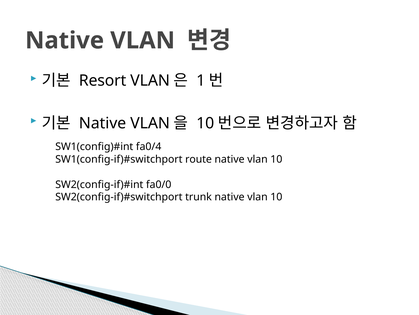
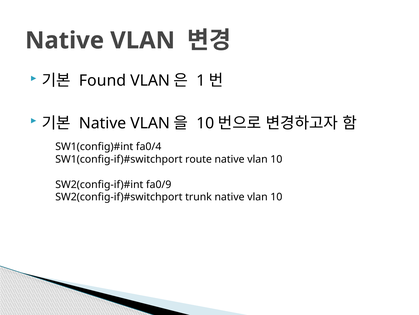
Resort: Resort -> Found
fa0/0: fa0/0 -> fa0/9
